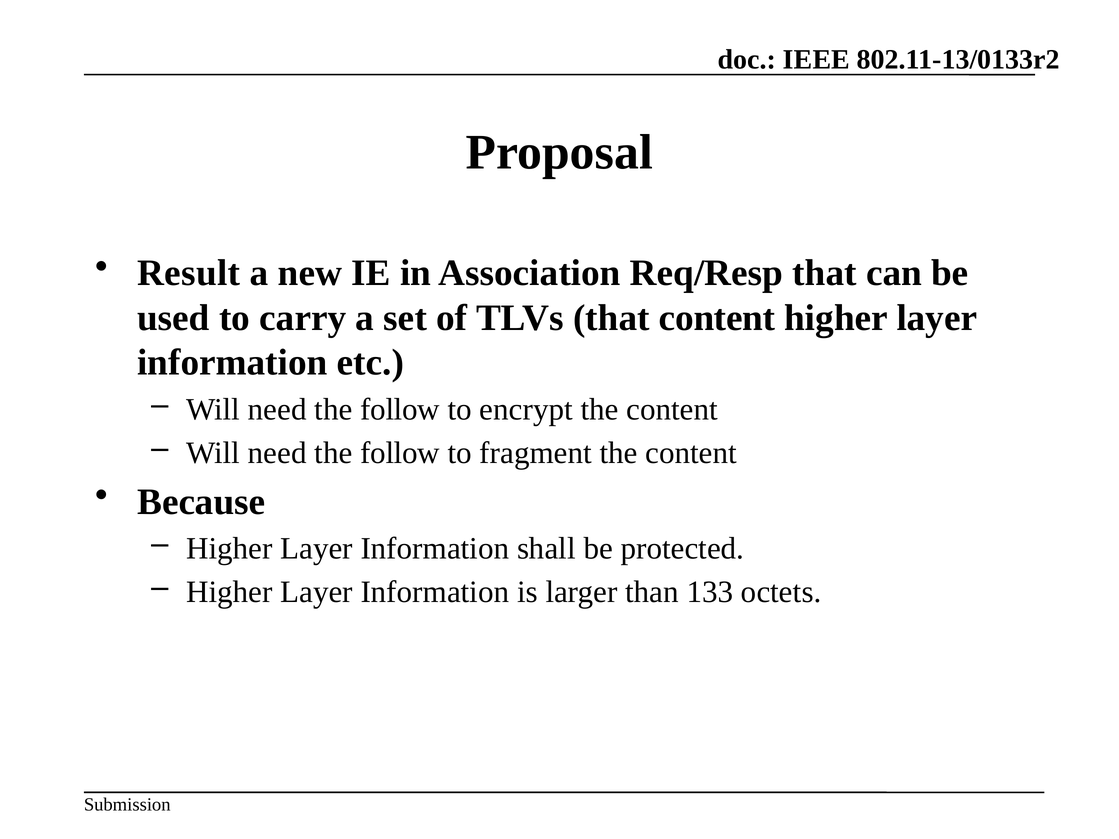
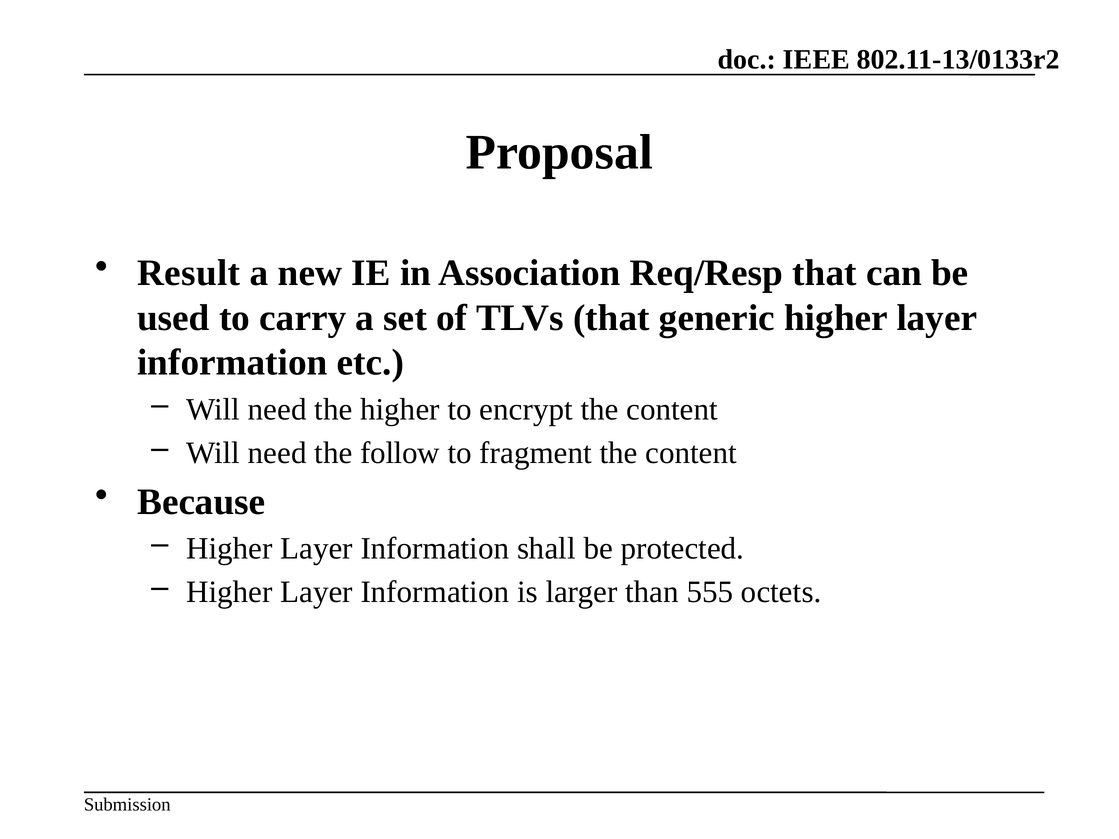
that content: content -> generic
follow at (400, 409): follow -> higher
133: 133 -> 555
